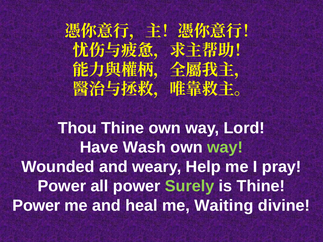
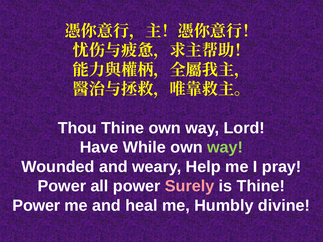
Wash: Wash -> While
Surely colour: light green -> pink
Waiting: Waiting -> Humbly
